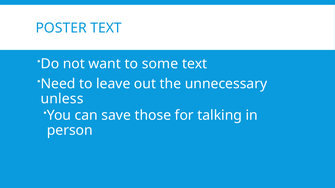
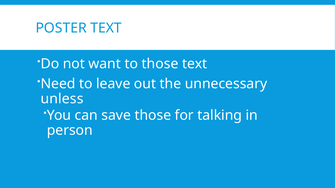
to some: some -> those
